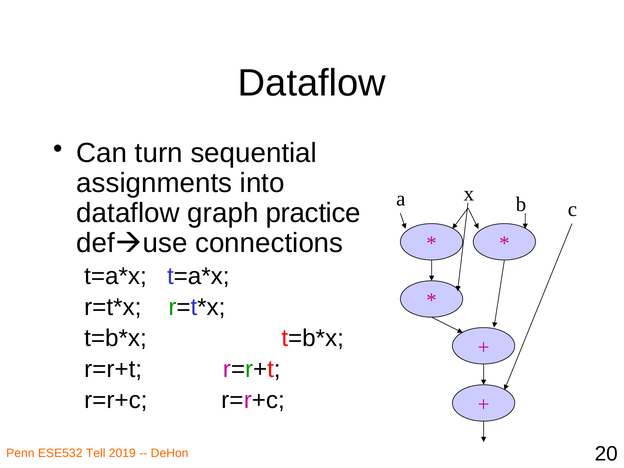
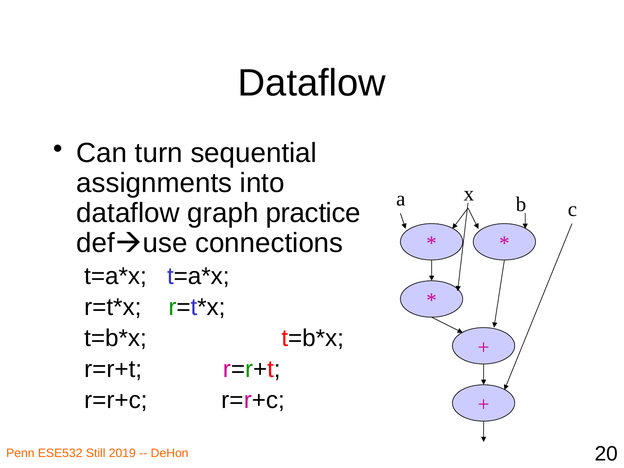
Tell: Tell -> Still
